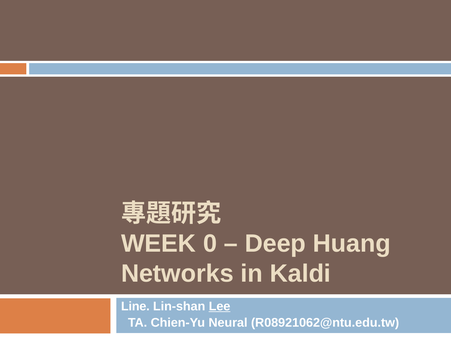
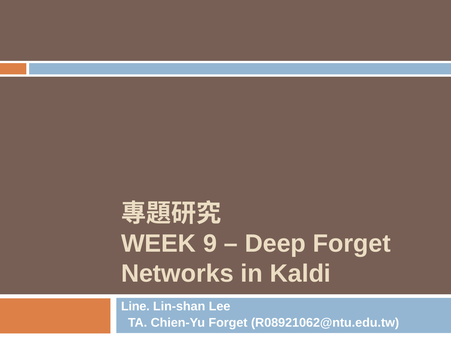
0: 0 -> 9
Deep Huang: Huang -> Forget
Lee underline: present -> none
Chien-Yu Neural: Neural -> Forget
